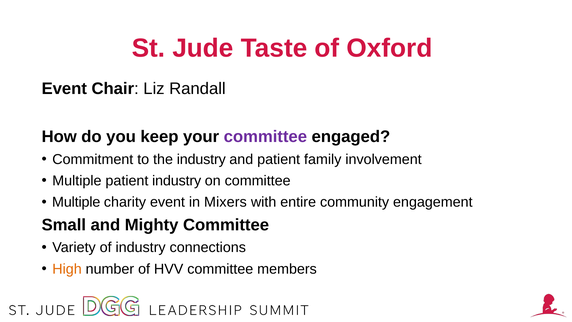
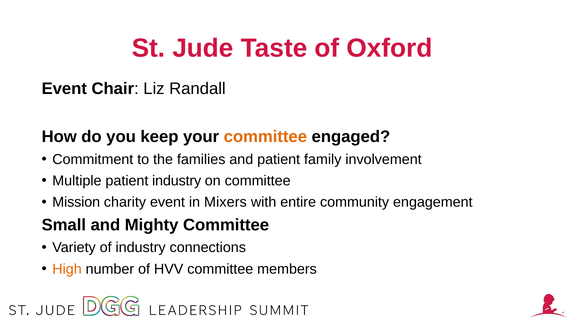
committee at (265, 137) colour: purple -> orange
the industry: industry -> families
Multiple at (76, 202): Multiple -> Mission
